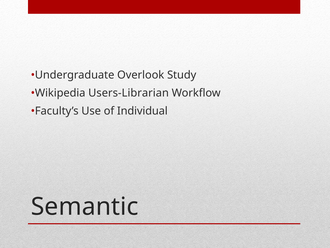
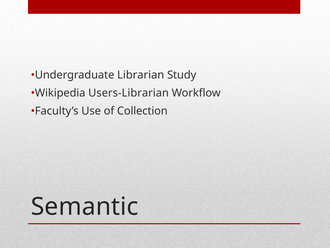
Overlook: Overlook -> Librarian
Individual: Individual -> Collection
